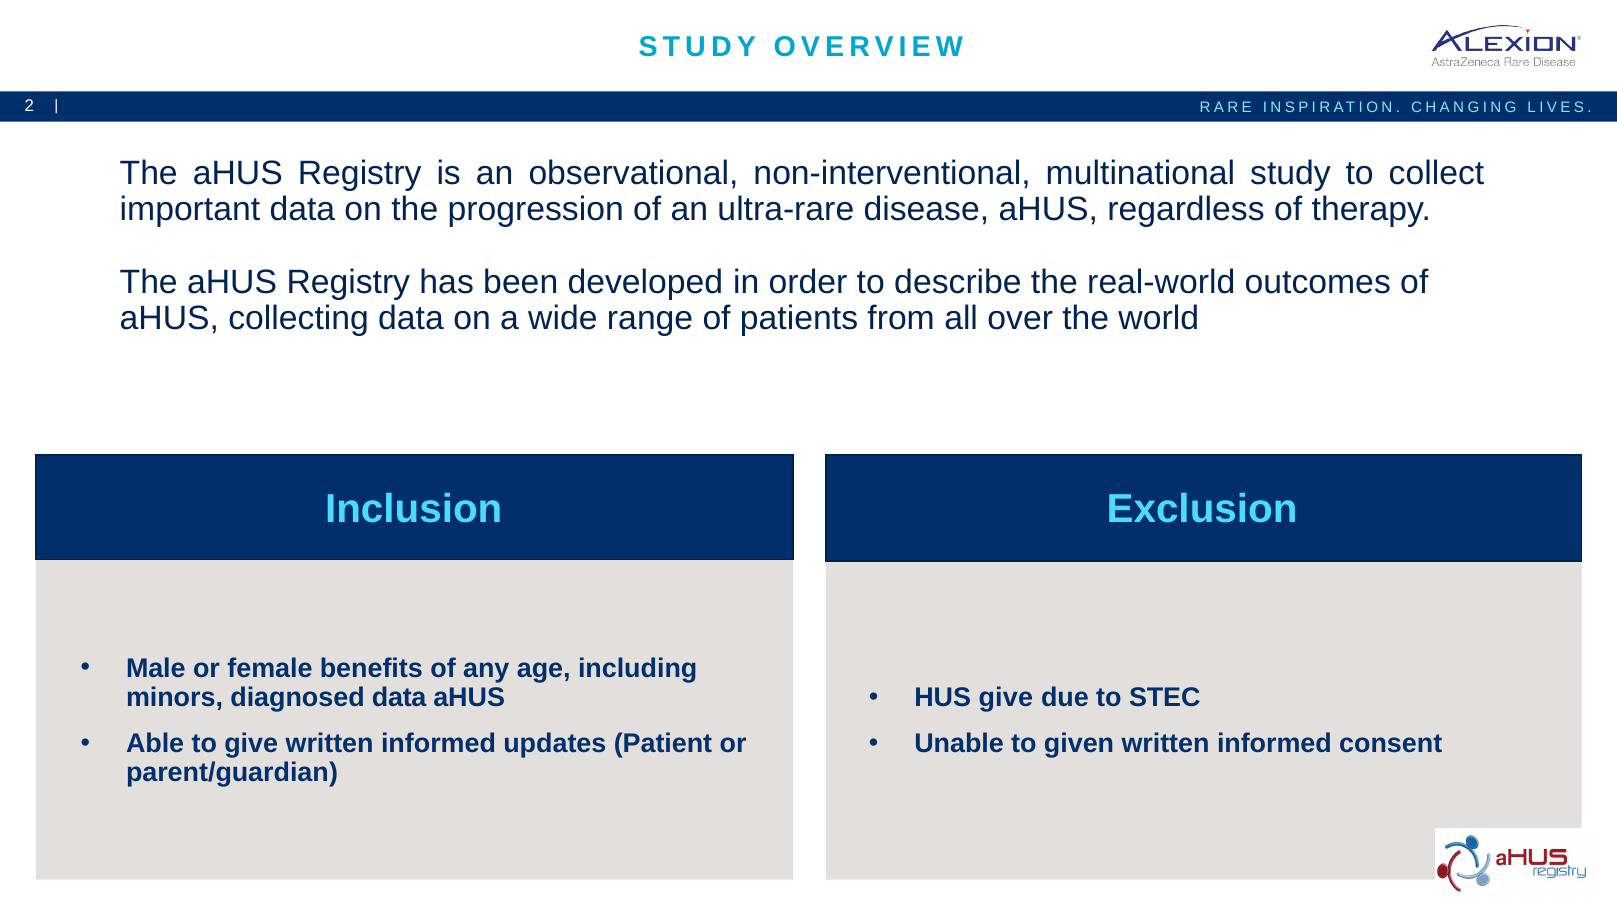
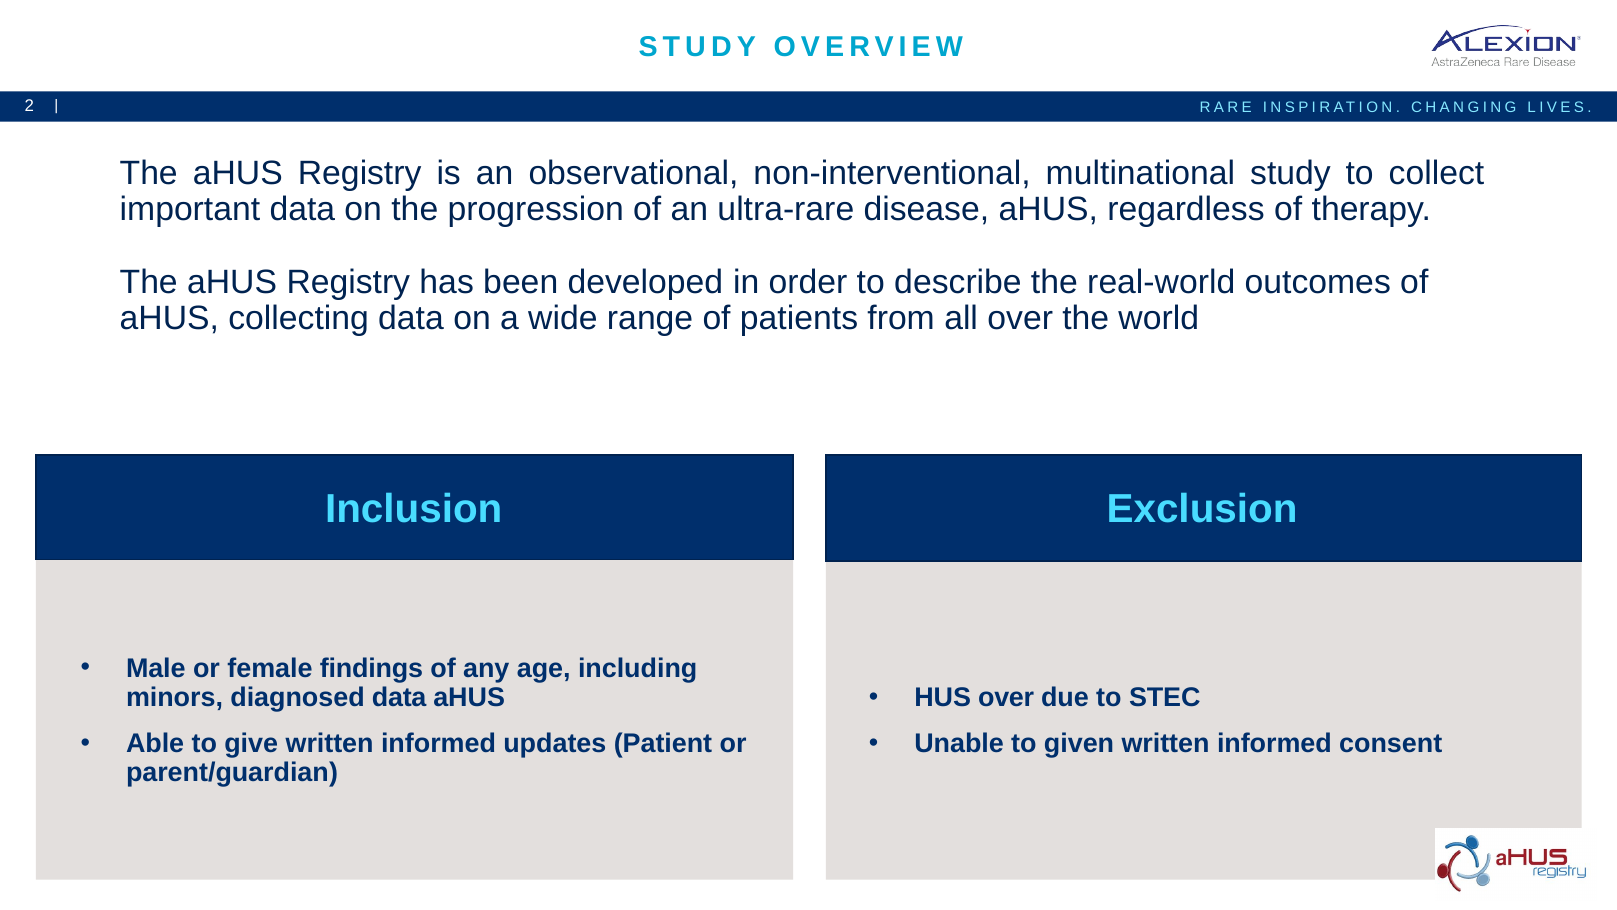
benefits: benefits -> findings
HUS give: give -> over
